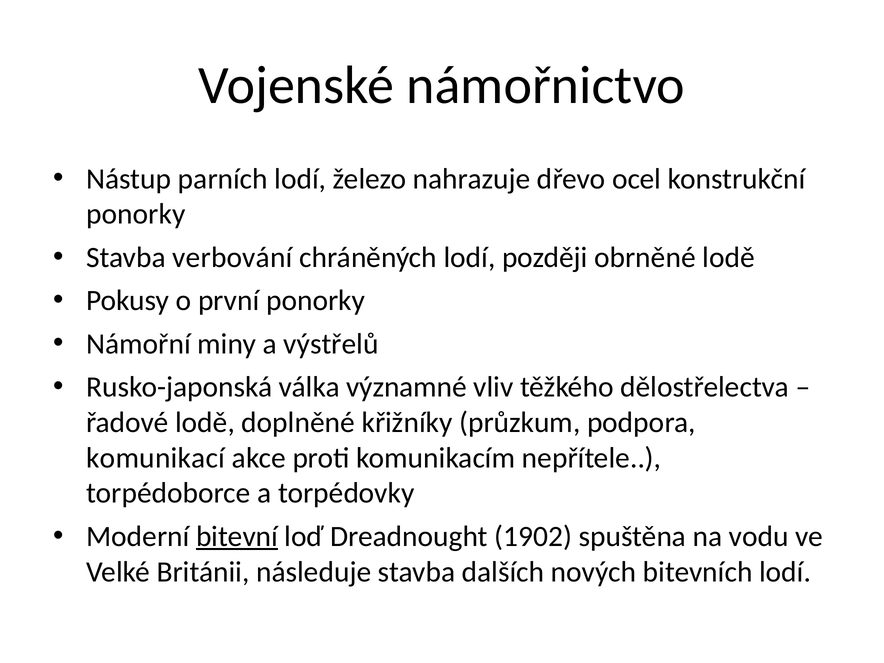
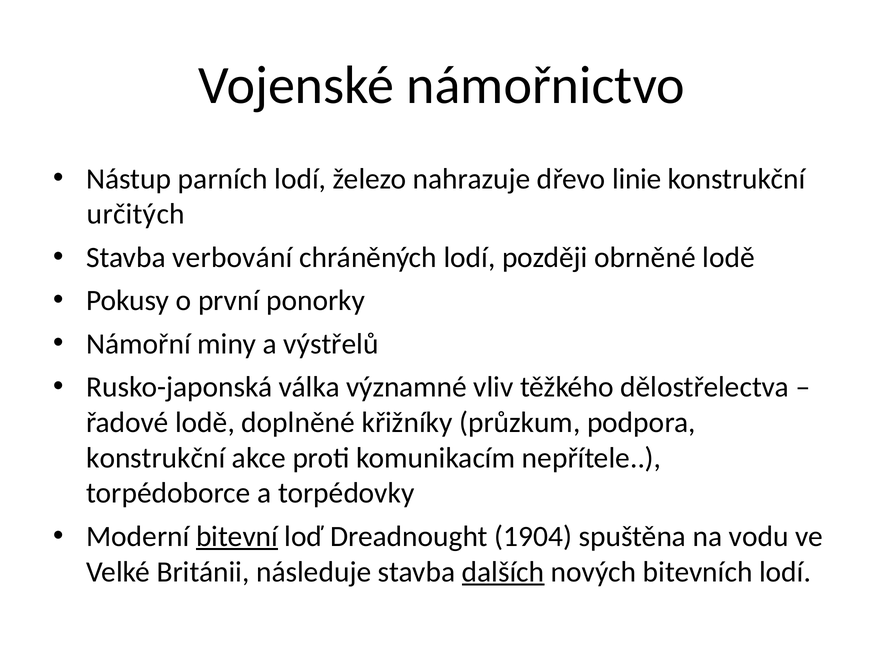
ocel: ocel -> linie
ponorky at (136, 214): ponorky -> určitých
komunikací at (156, 458): komunikací -> konstrukční
1902: 1902 -> 1904
dalších underline: none -> present
